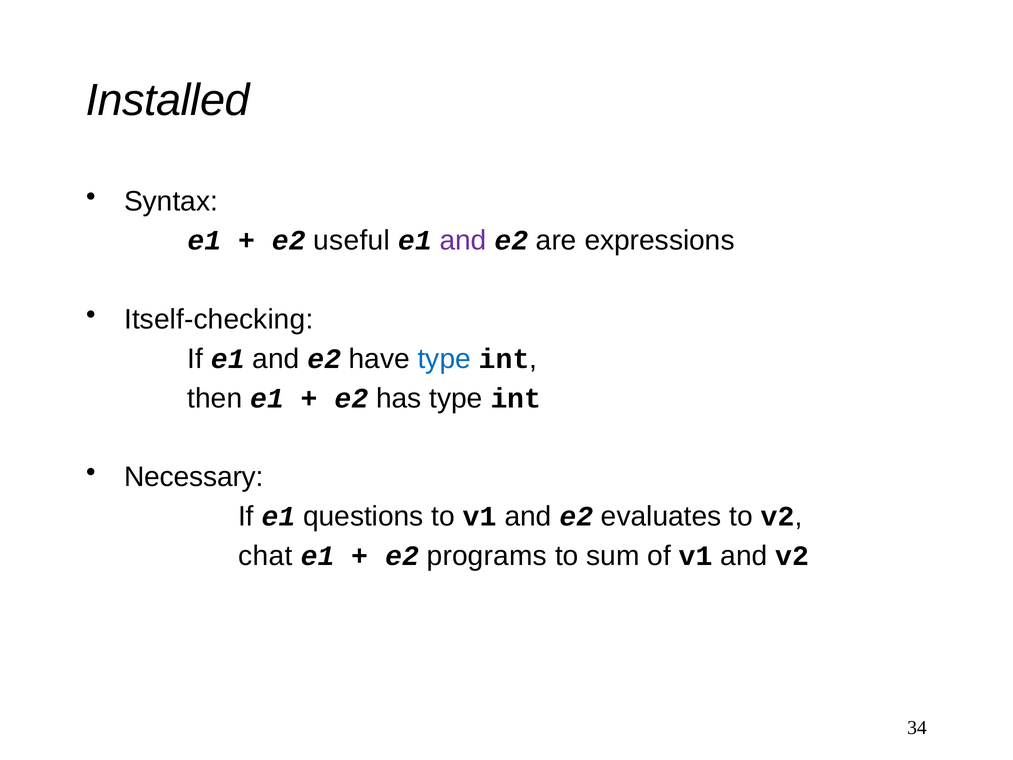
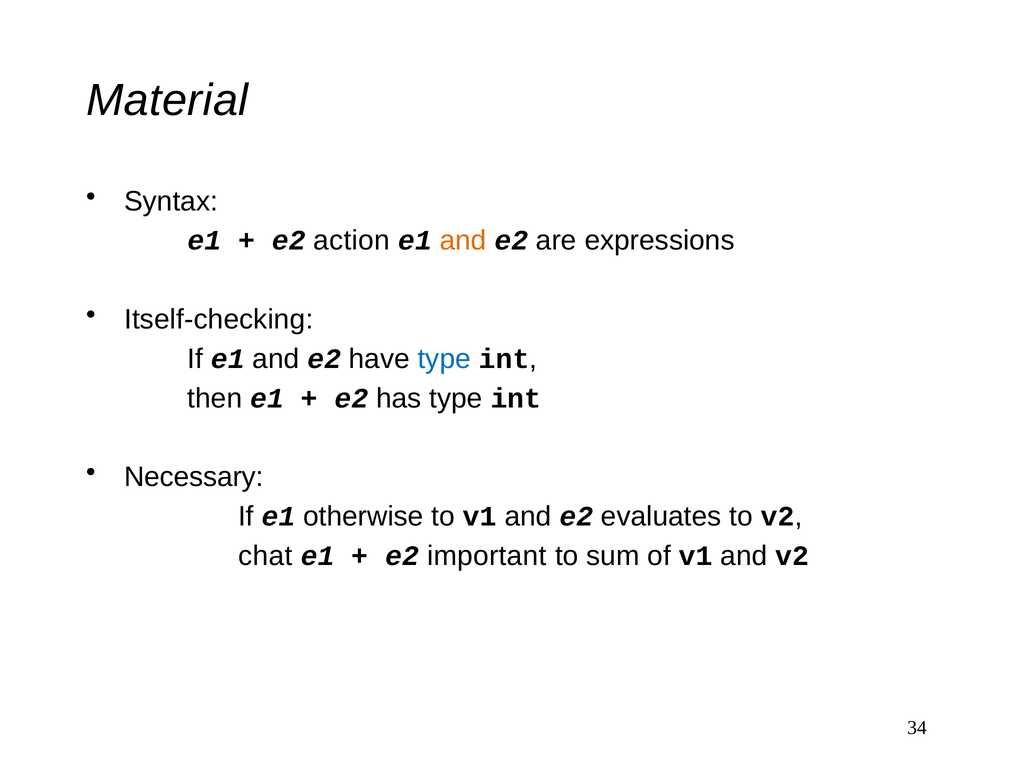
Installed: Installed -> Material
useful: useful -> action
and at (463, 241) colour: purple -> orange
questions: questions -> otherwise
programs: programs -> important
